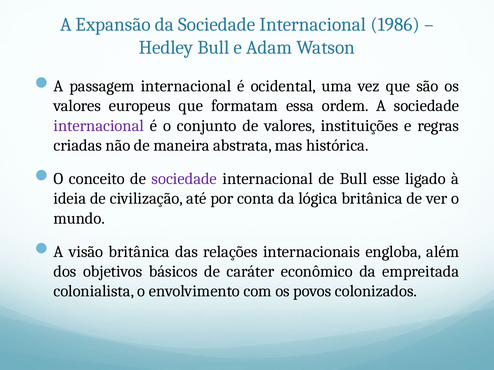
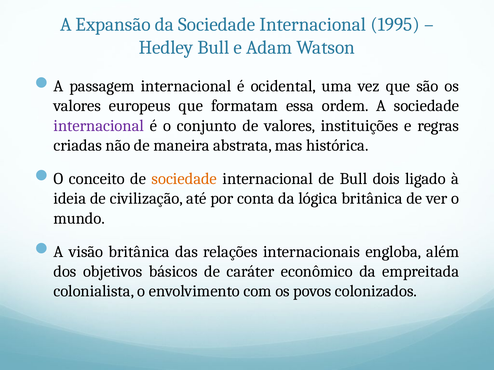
1986: 1986 -> 1995
sociedade at (184, 179) colour: purple -> orange
esse: esse -> dois
